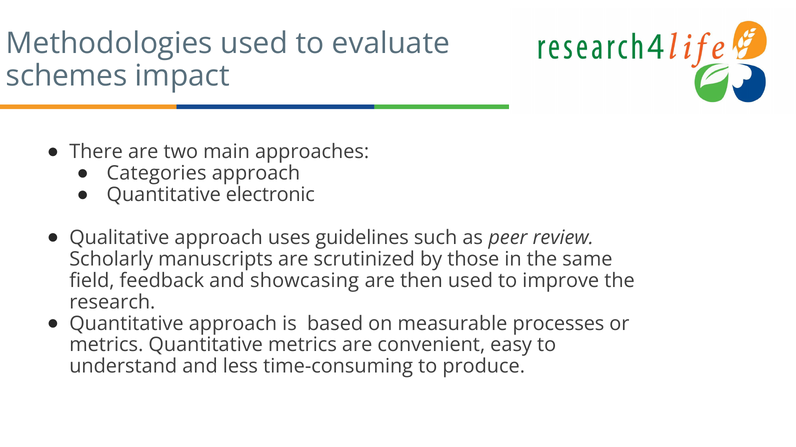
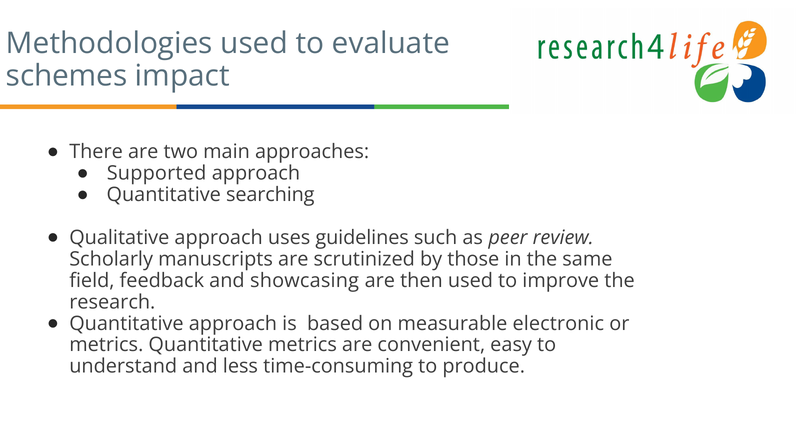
Categories: Categories -> Supported
electronic: electronic -> searching
processes: processes -> electronic
